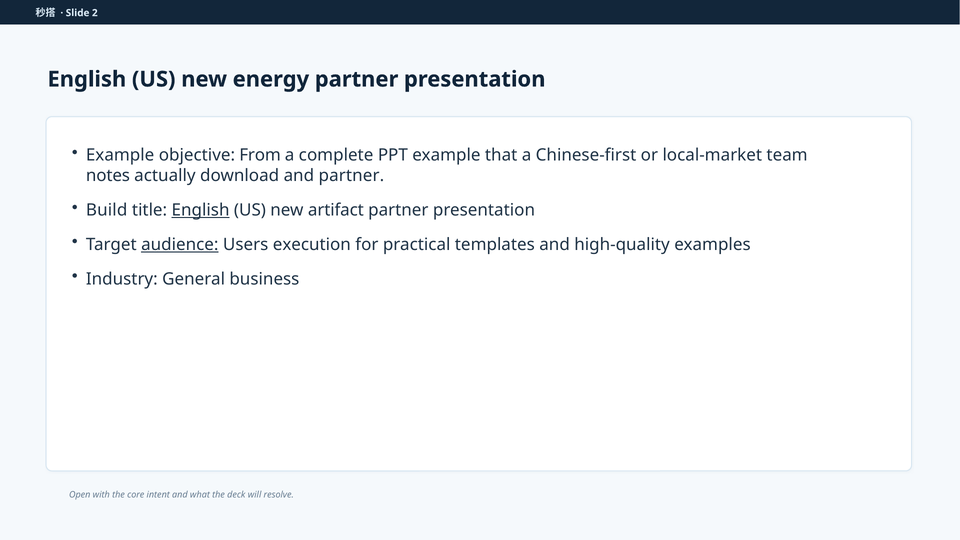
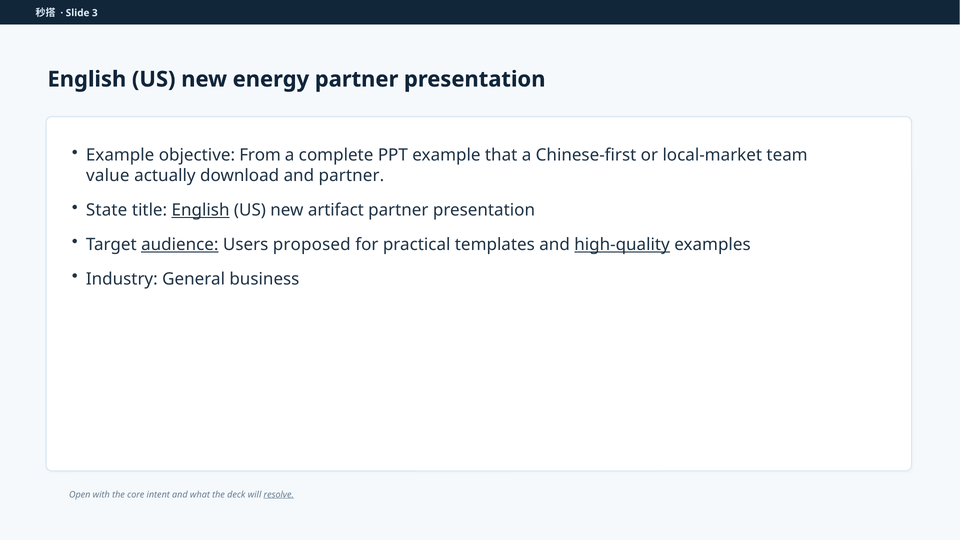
2: 2 -> 3
notes: notes -> value
Build: Build -> State
execution: execution -> proposed
high-quality underline: none -> present
resolve underline: none -> present
